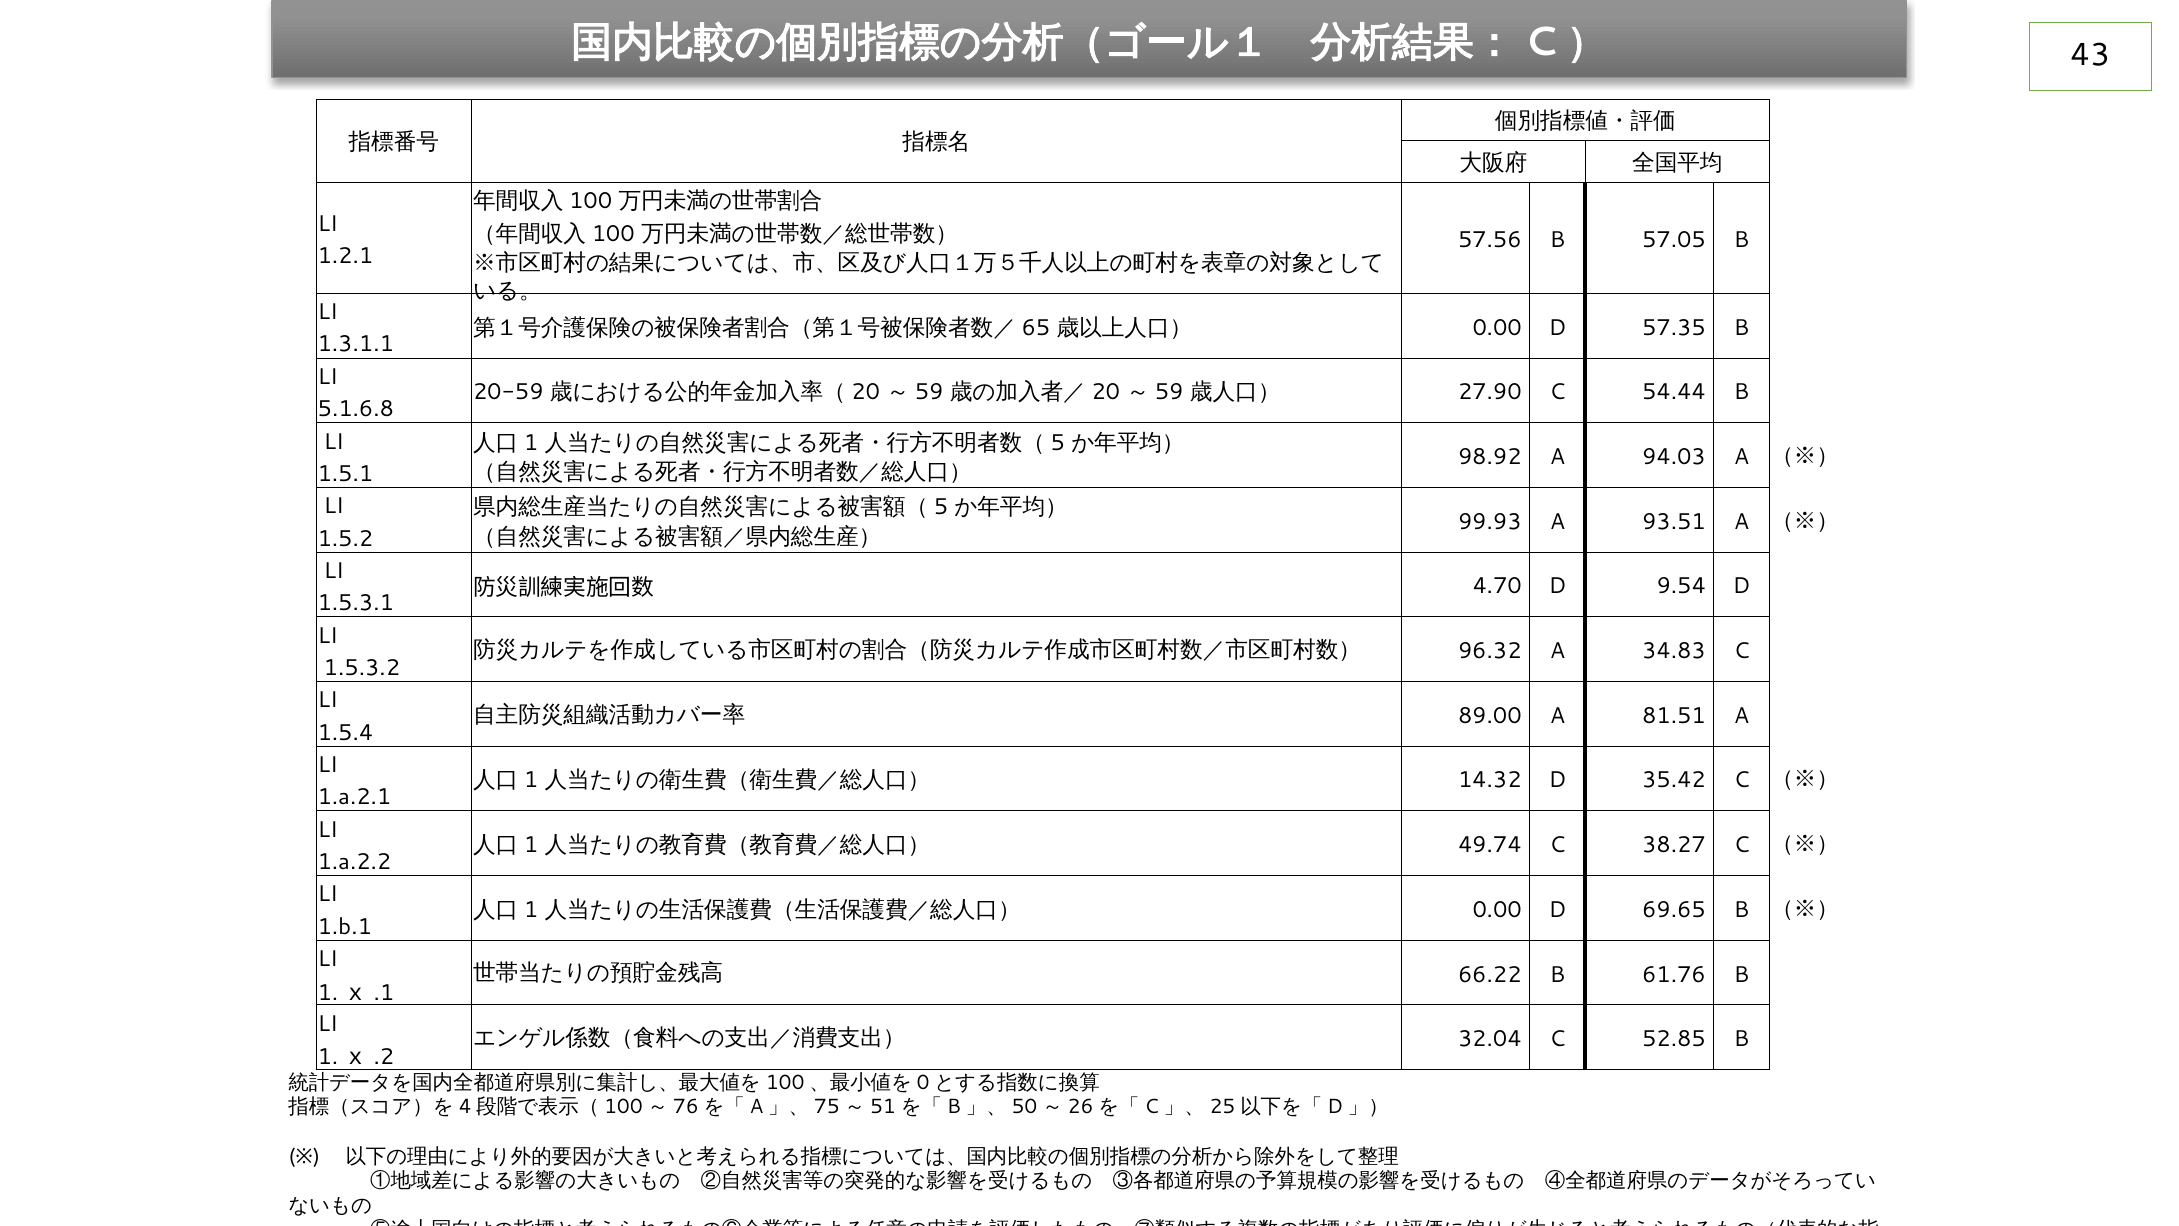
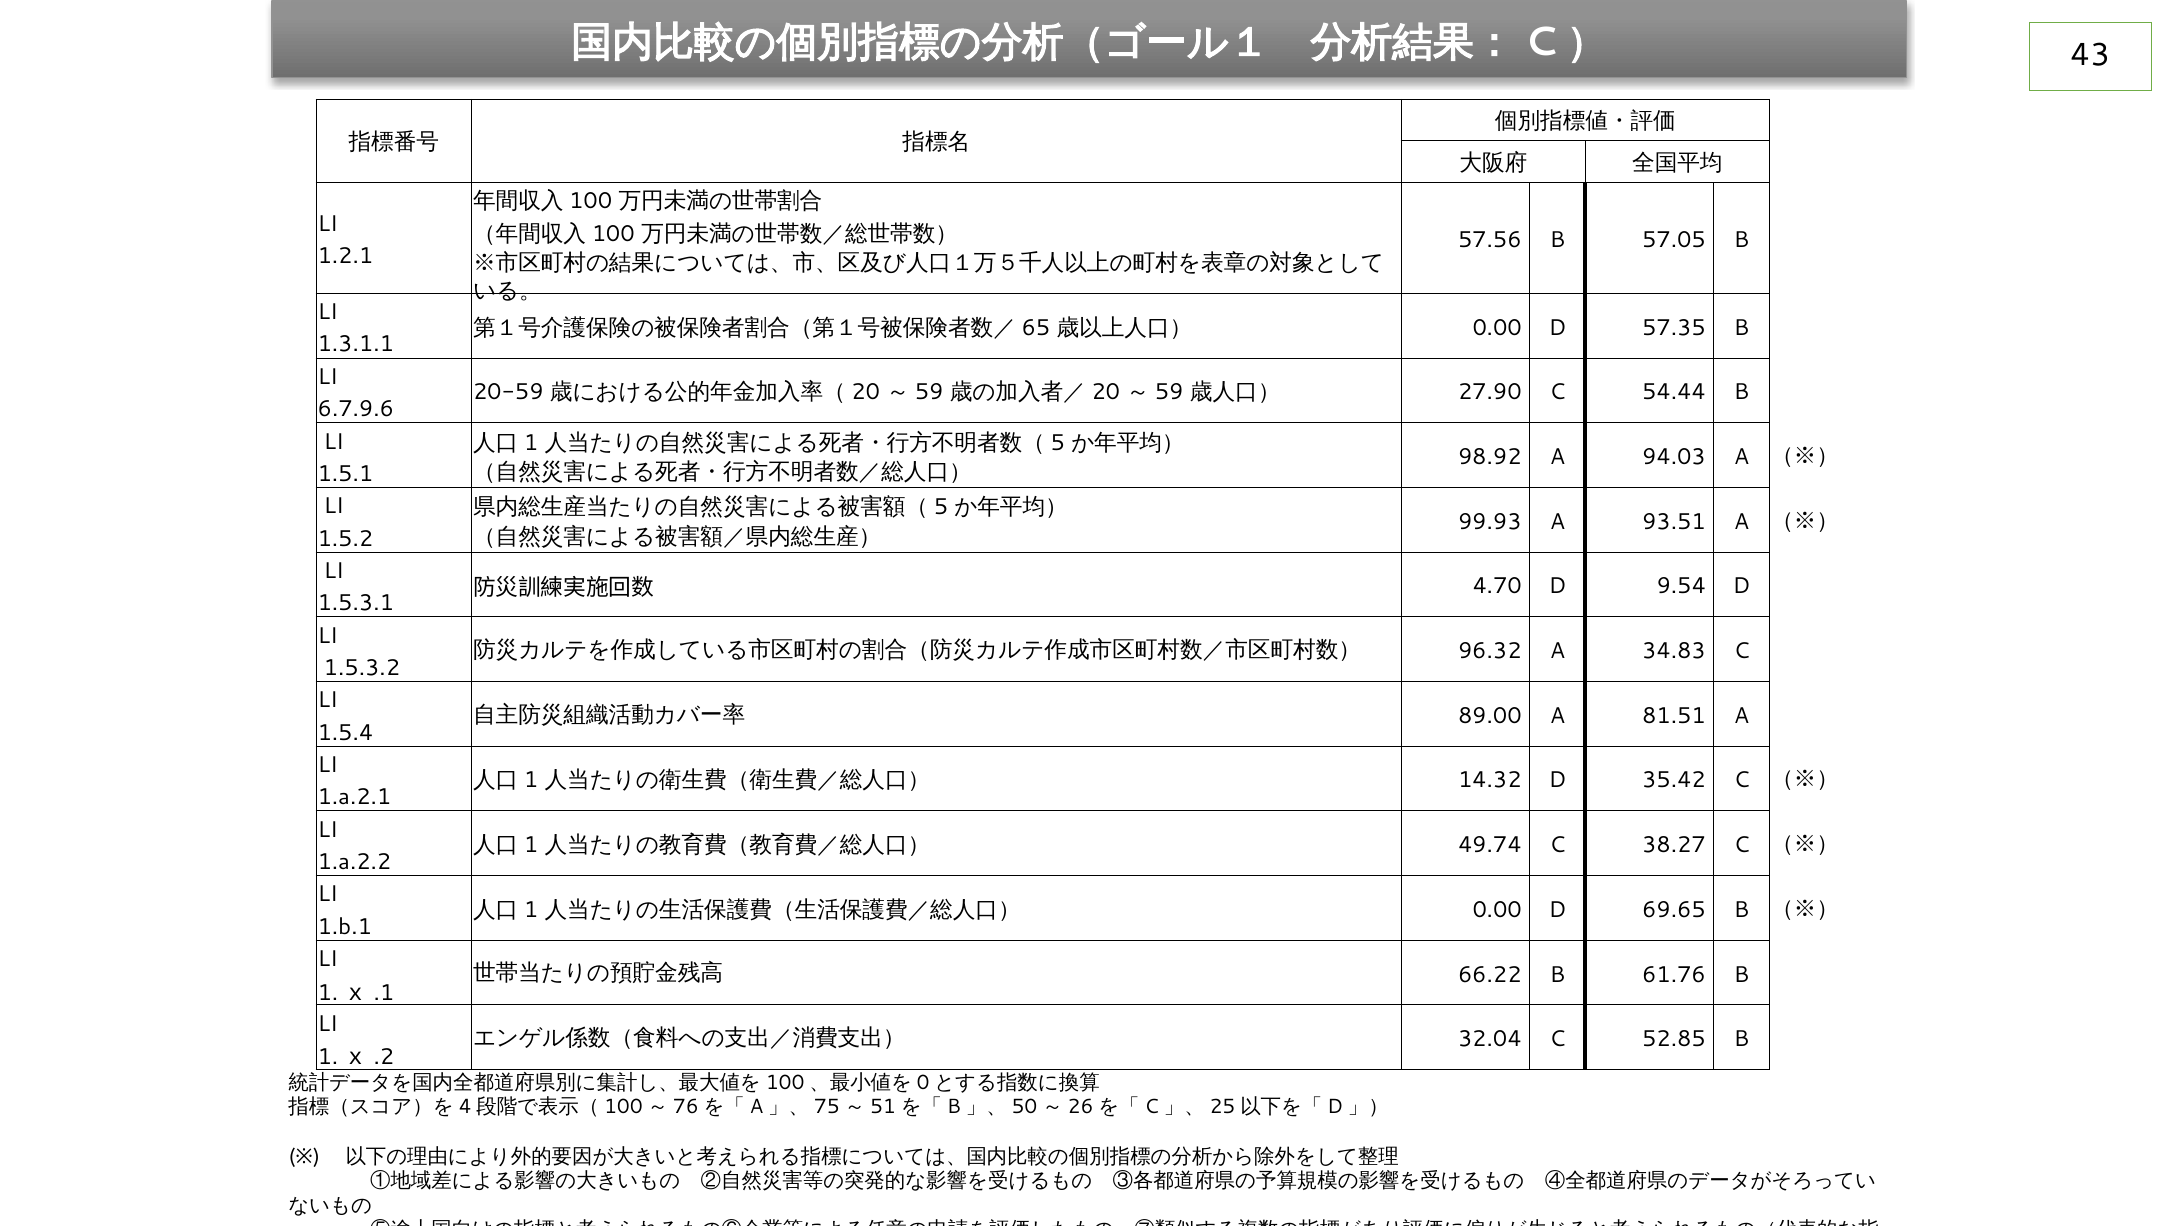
5.1.6.8: 5.1.6.8 -> 6.7.9.6
